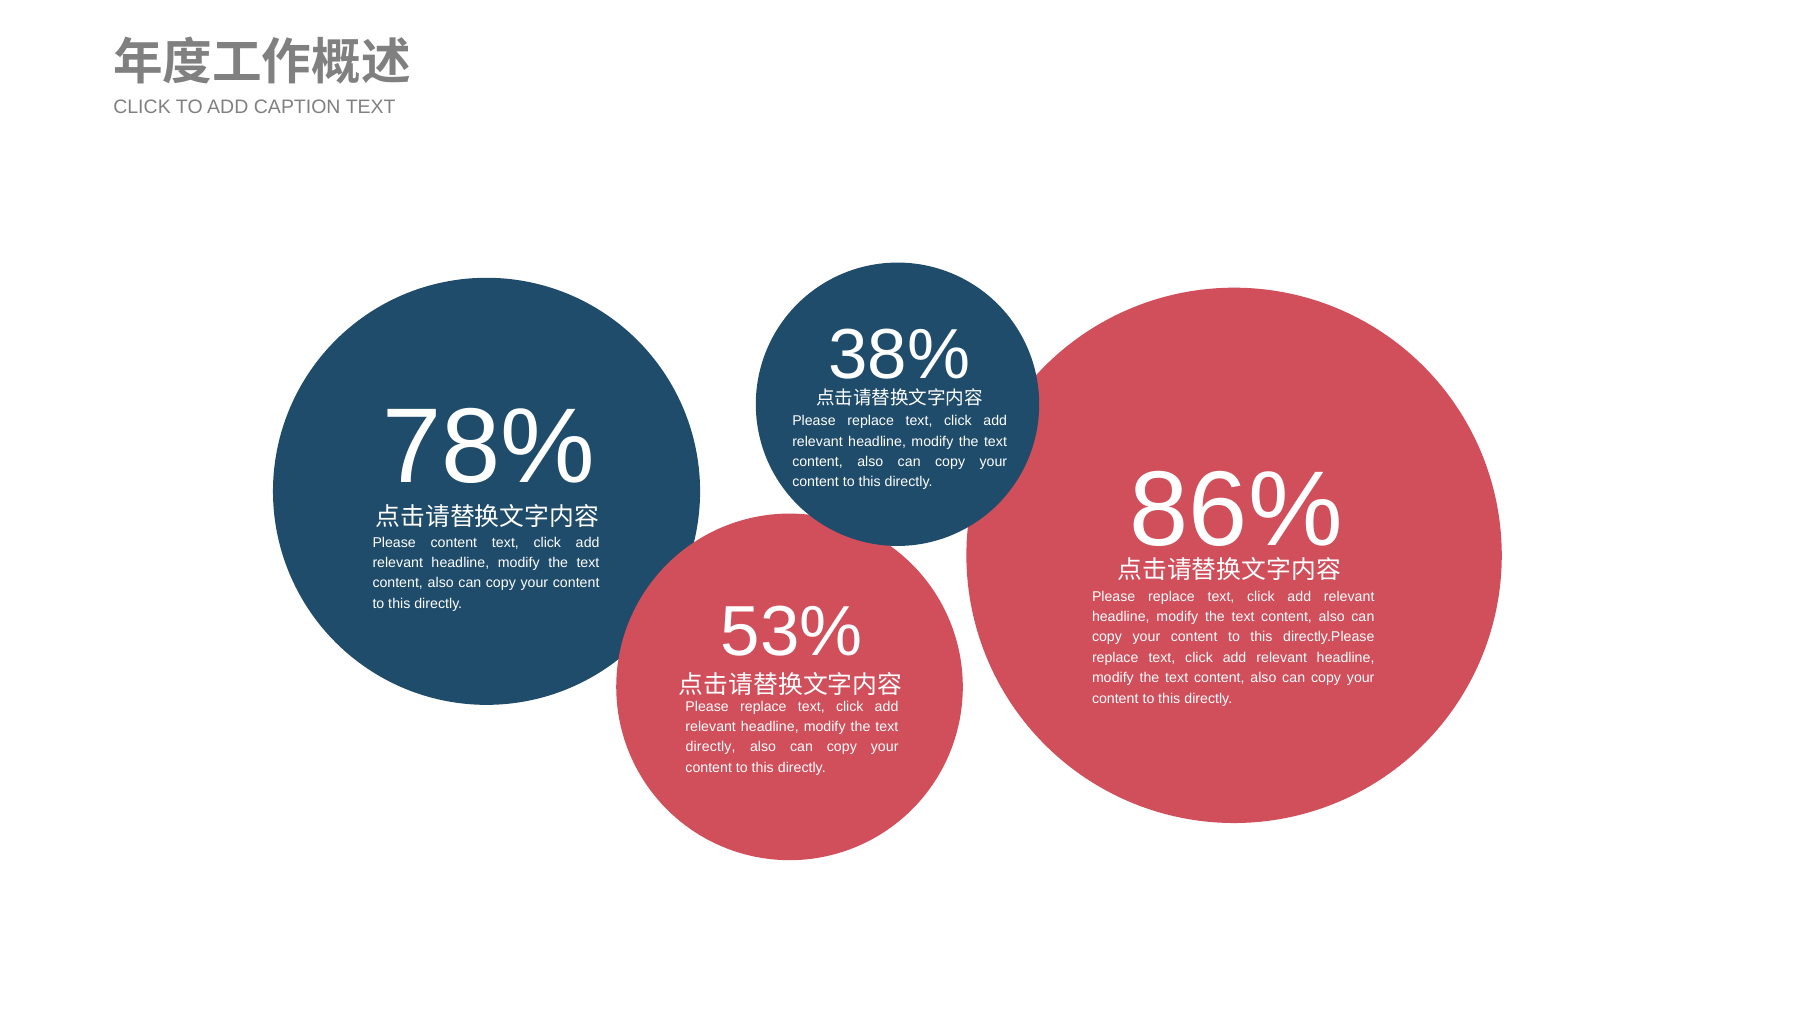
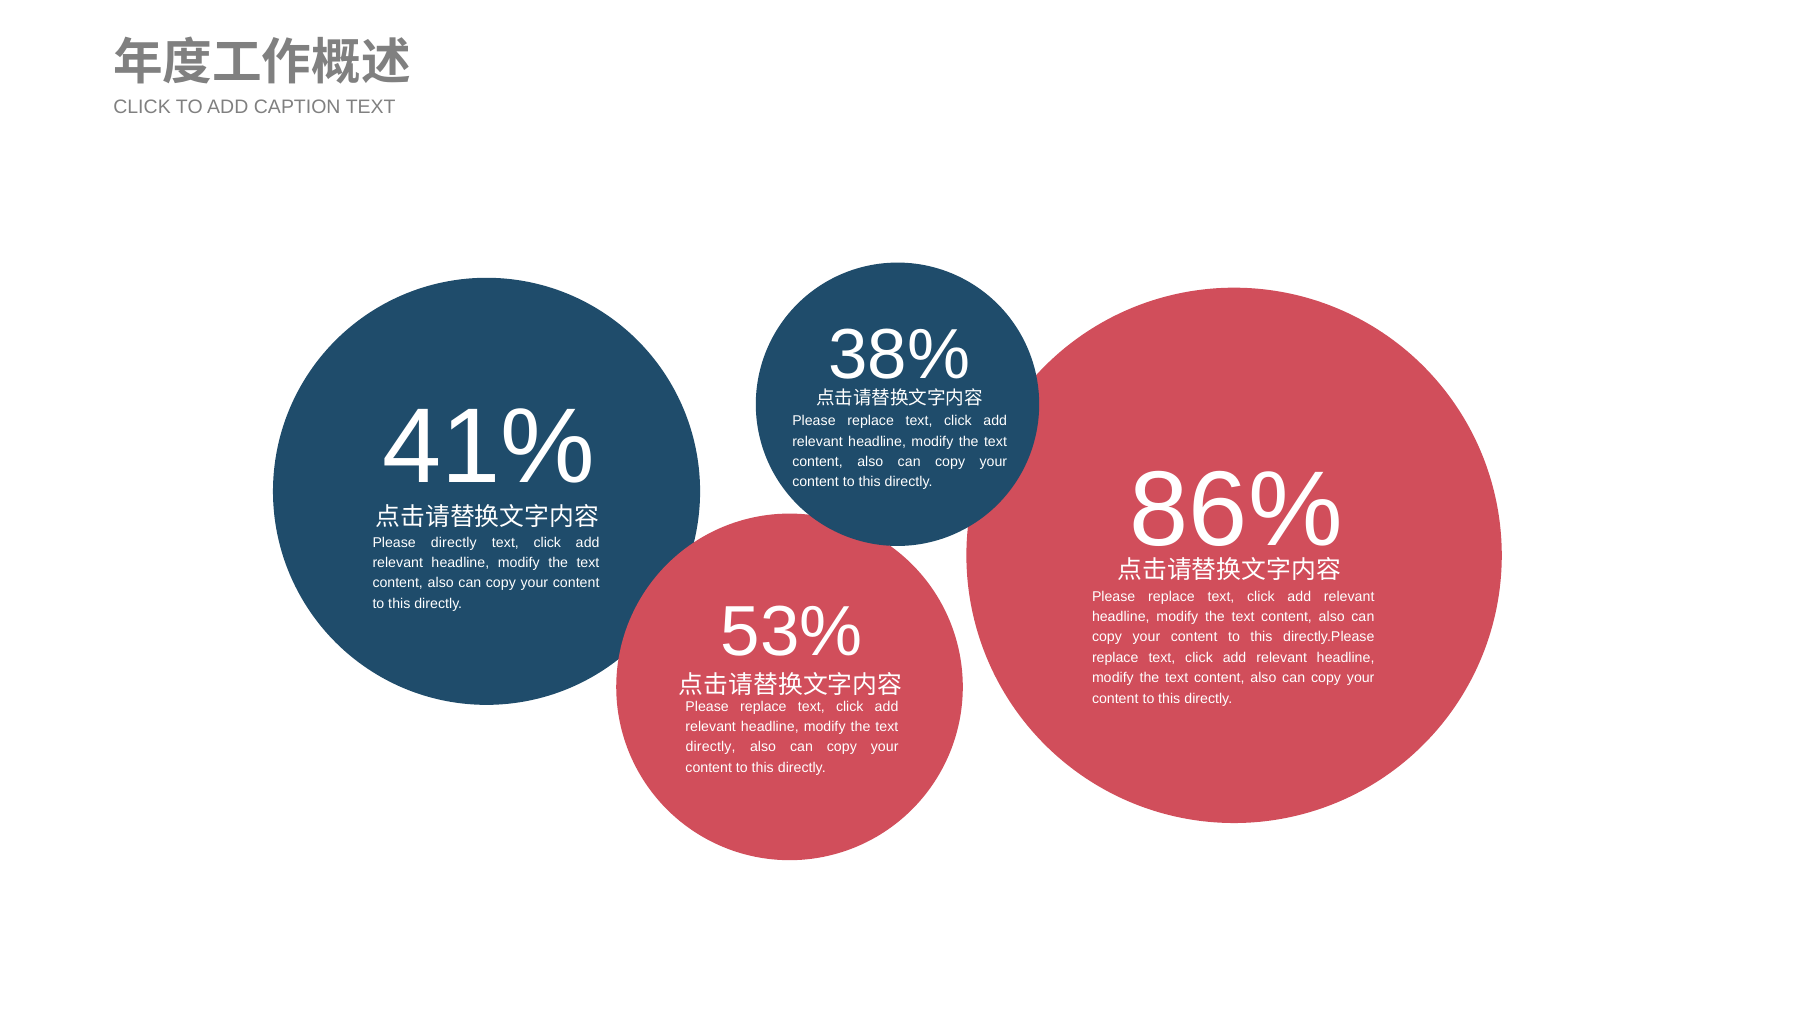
78%: 78% -> 41%
Please content: content -> directly
